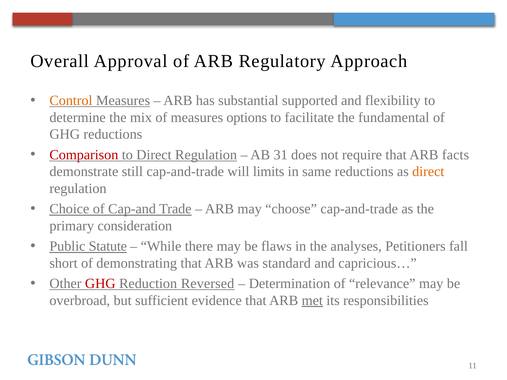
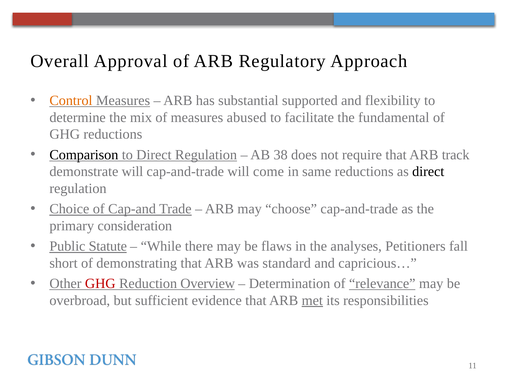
options: options -> abused
Comparison colour: red -> black
31: 31 -> 38
facts: facts -> track
demonstrate still: still -> will
limits: limits -> come
direct at (428, 172) colour: orange -> black
Reversed: Reversed -> Overview
relevance underline: none -> present
